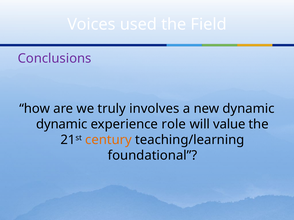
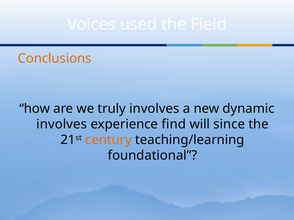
Conclusions colour: purple -> orange
dynamic at (62, 124): dynamic -> involves
role: role -> find
value: value -> since
